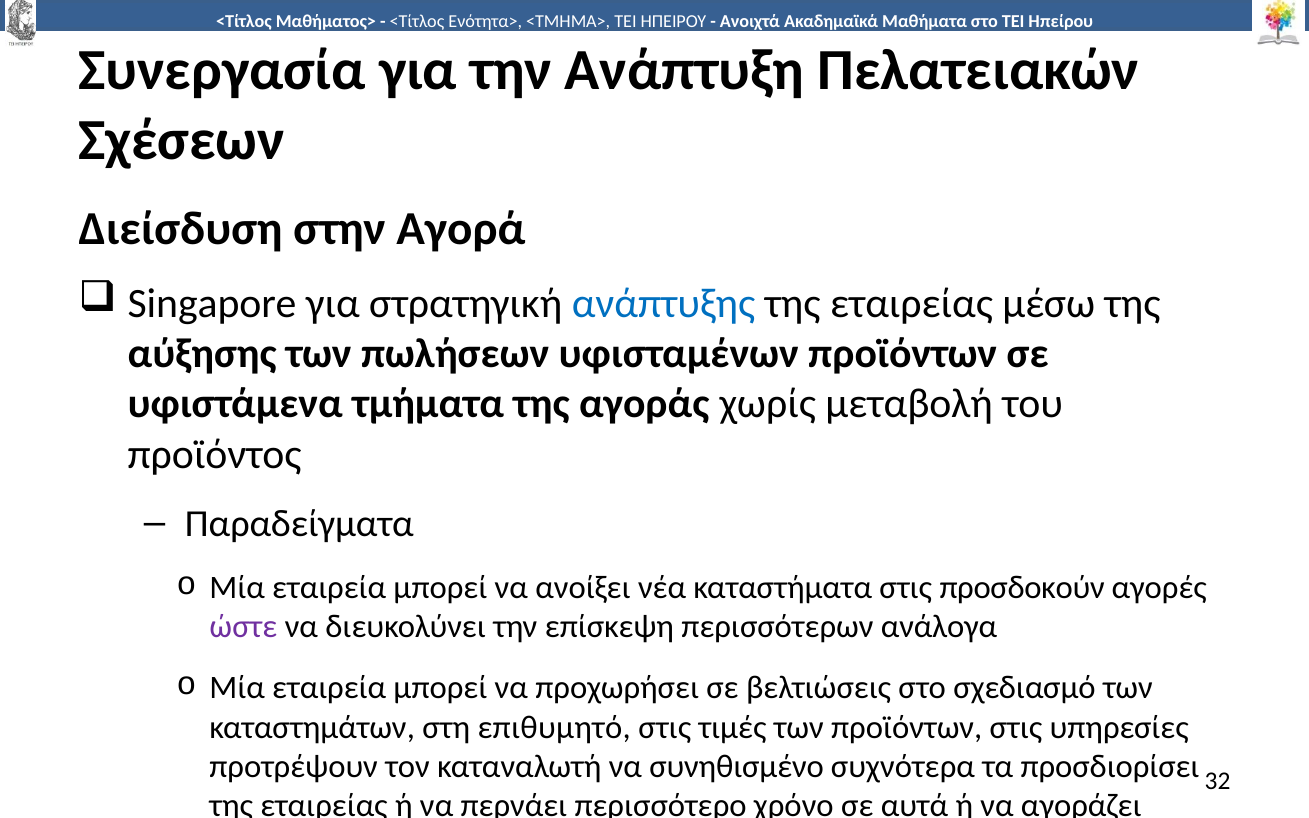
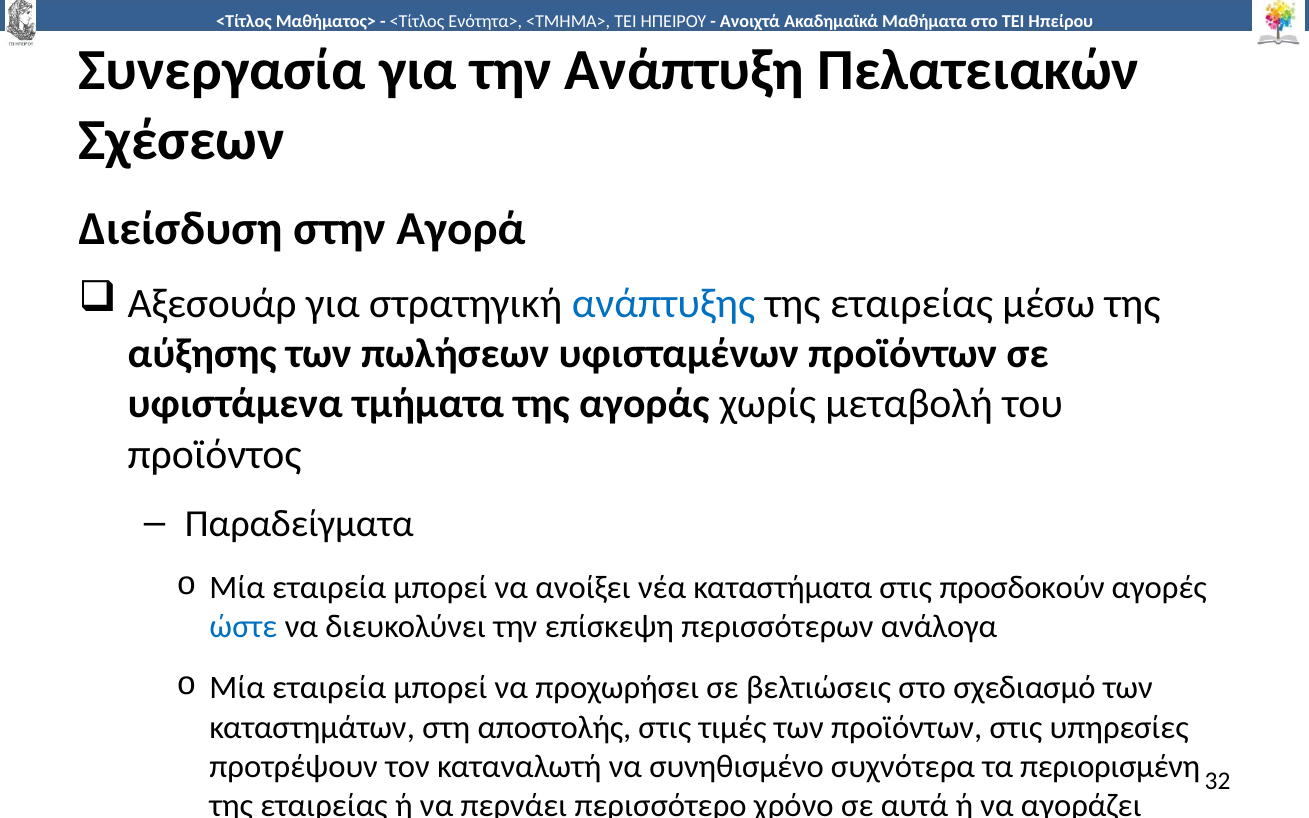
Singapore: Singapore -> Αξεσουάρ
ώστε colour: purple -> blue
επιθυμητό: επιθυμητό -> αποστολής
προσδιορίσει: προσδιορίσει -> περιορισμένη
